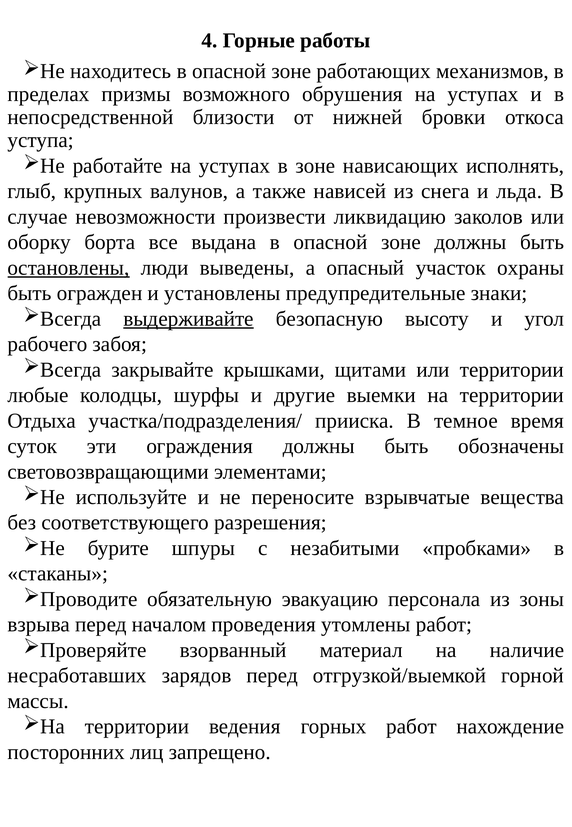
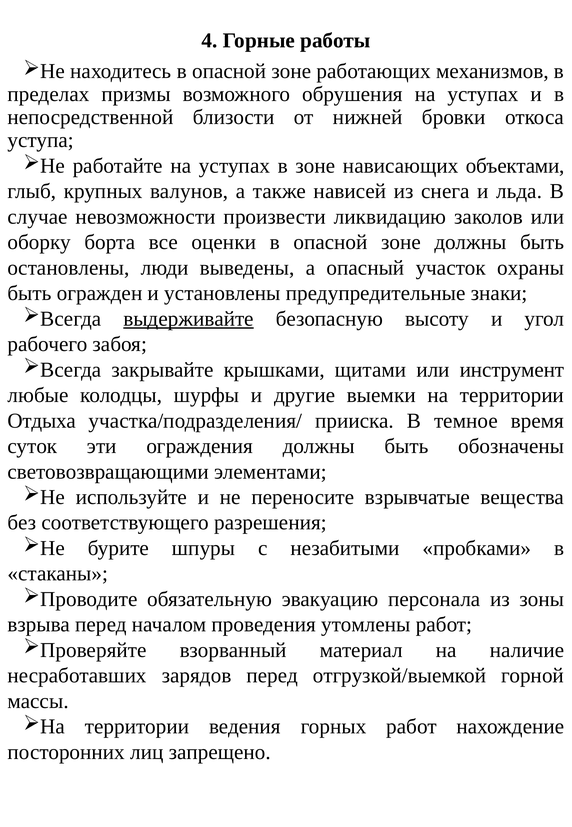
исполнять: исполнять -> объектами
выдана: выдана -> оценки
остановлены underline: present -> none
или территории: территории -> инструмент
